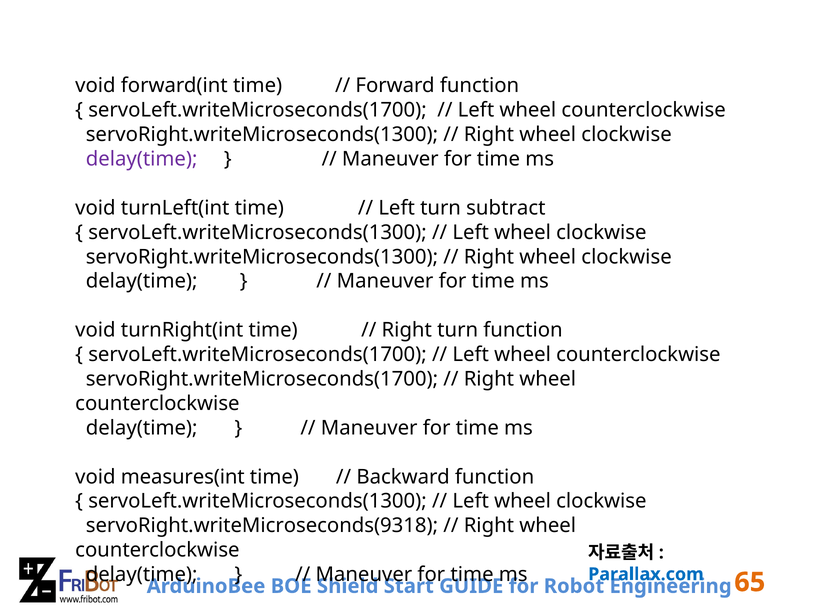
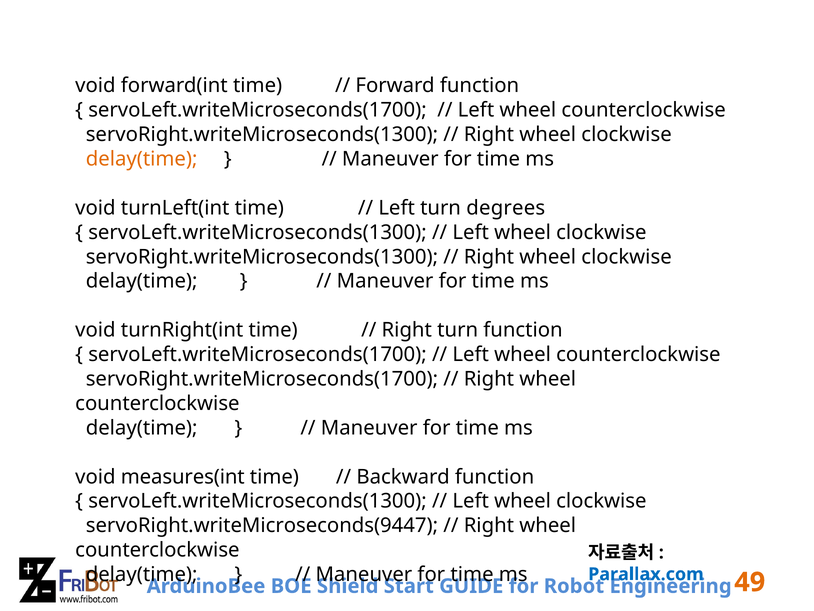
delay(time at (142, 159) colour: purple -> orange
subtract: subtract -> degrees
servoRight.writeMicroseconds(9318: servoRight.writeMicroseconds(9318 -> servoRight.writeMicroseconds(9447
65: 65 -> 49
